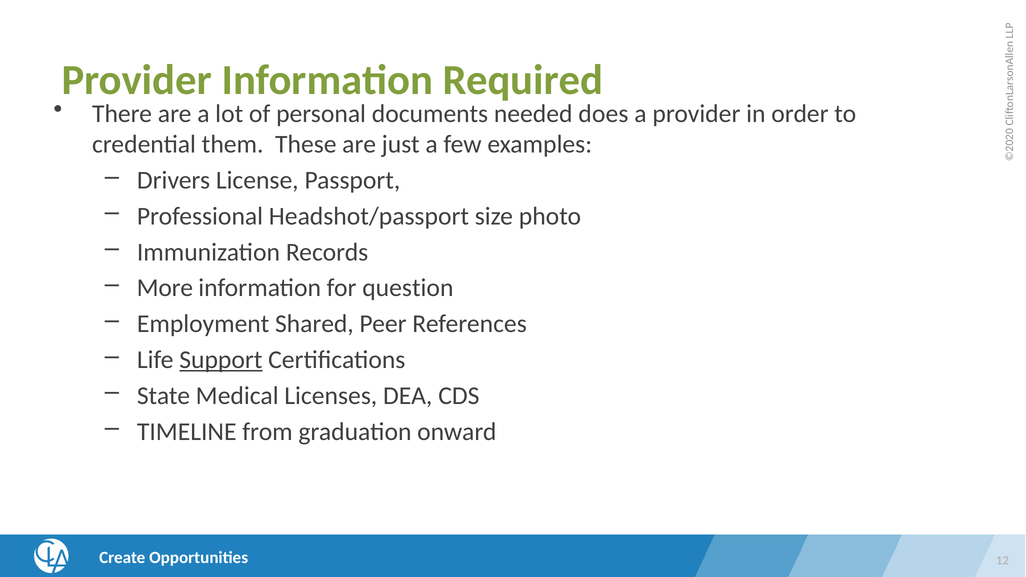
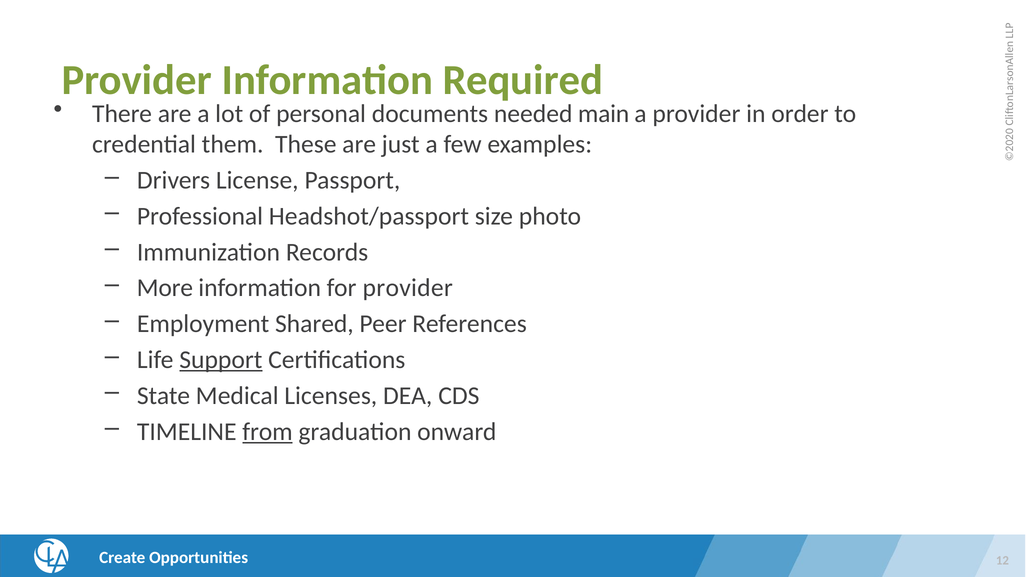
does: does -> main
for question: question -> provider
from underline: none -> present
